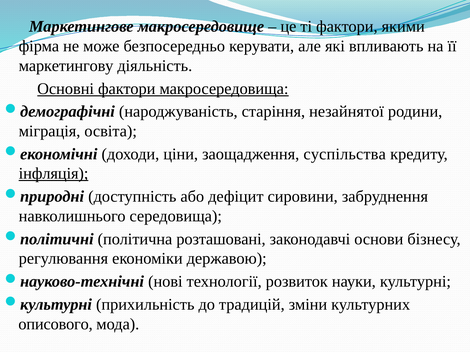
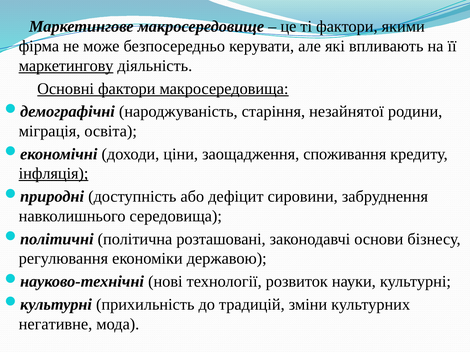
маркетингову underline: none -> present
суспільства: суспільства -> споживання
описового: описового -> негативне
